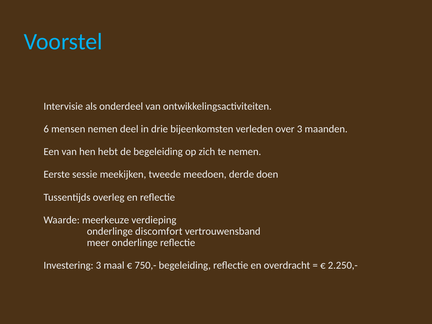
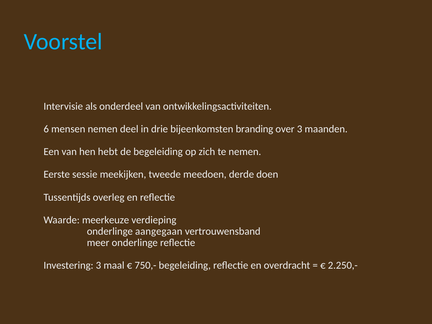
verleden: verleden -> branding
discomfort: discomfort -> aangegaan
